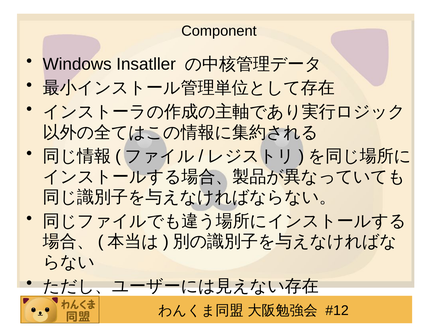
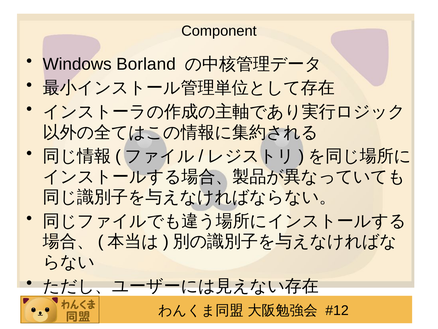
Insatller: Insatller -> Borland
